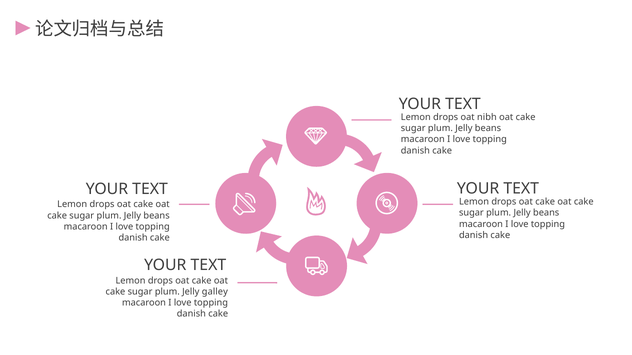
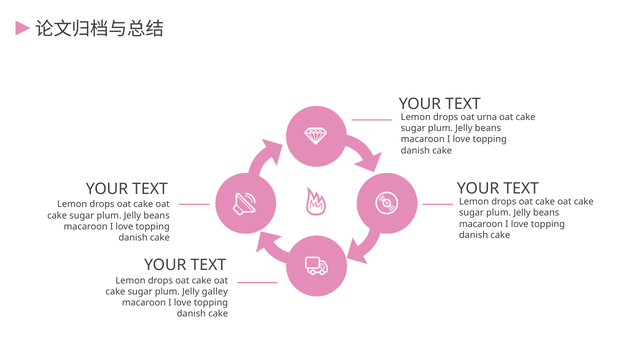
nibh: nibh -> urna
